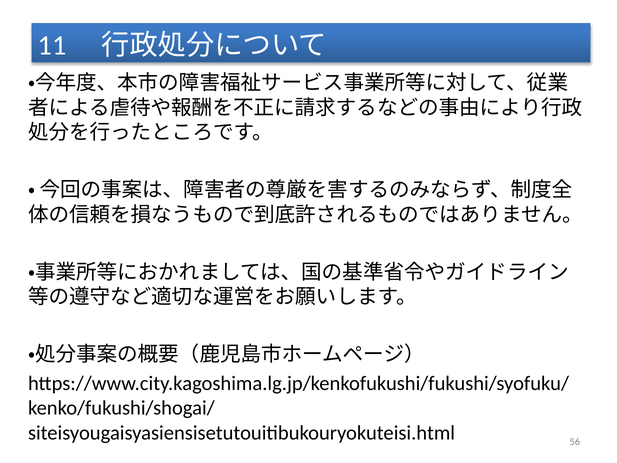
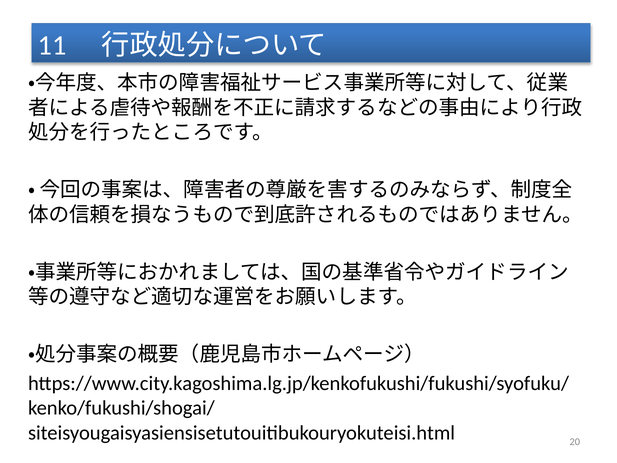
56: 56 -> 20
